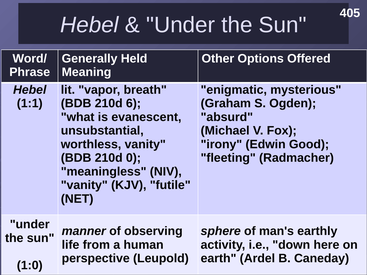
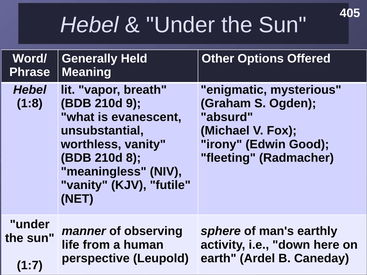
1:1: 1:1 -> 1:8
6: 6 -> 9
0: 0 -> 8
1:0: 1:0 -> 1:7
